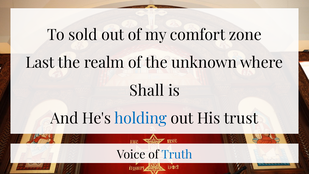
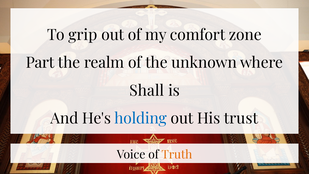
sold: sold -> grip
Last: Last -> Part
Truth colour: blue -> orange
